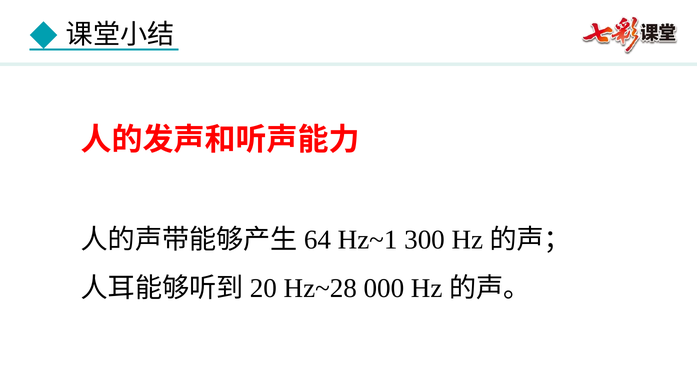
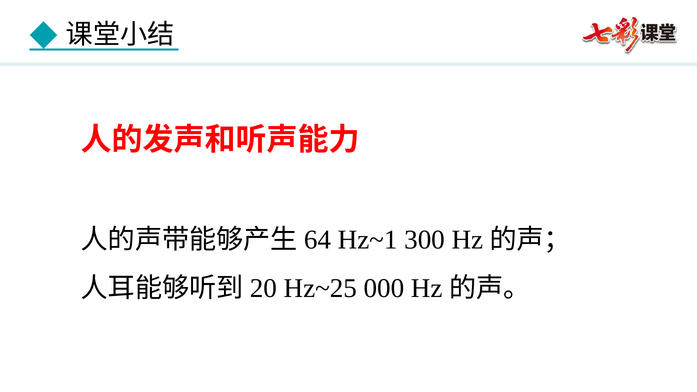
Hz~28: Hz~28 -> Hz~25
